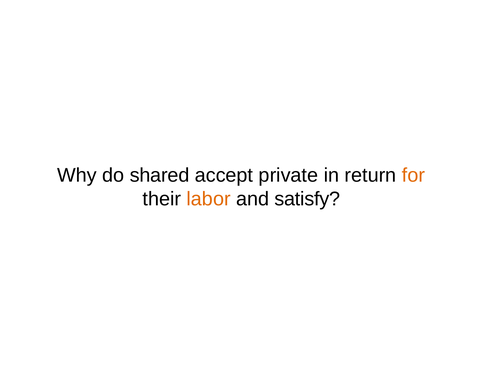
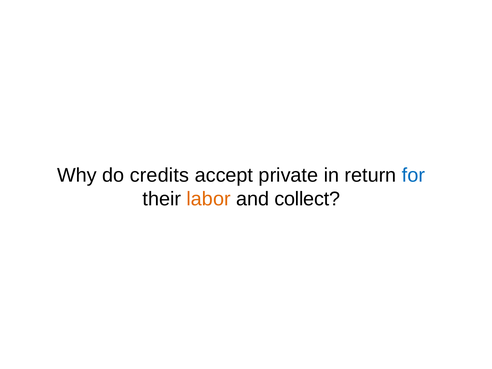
shared: shared -> credits
for colour: orange -> blue
satisfy: satisfy -> collect
